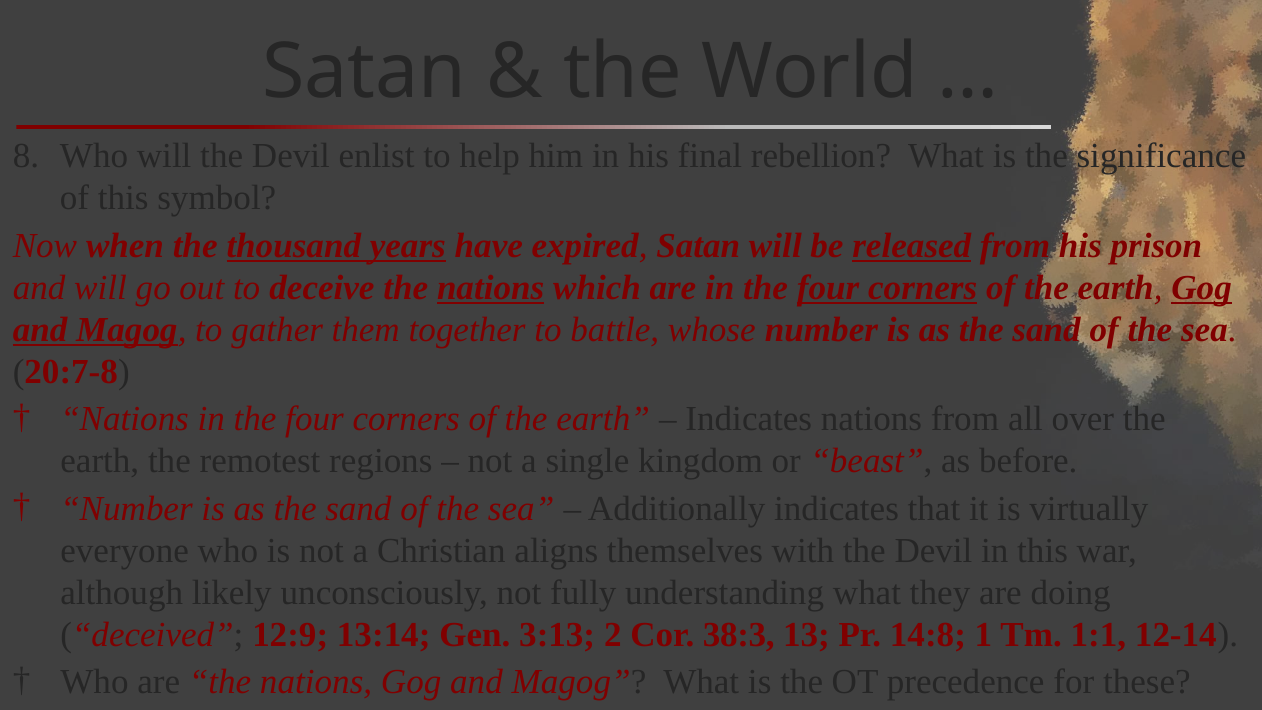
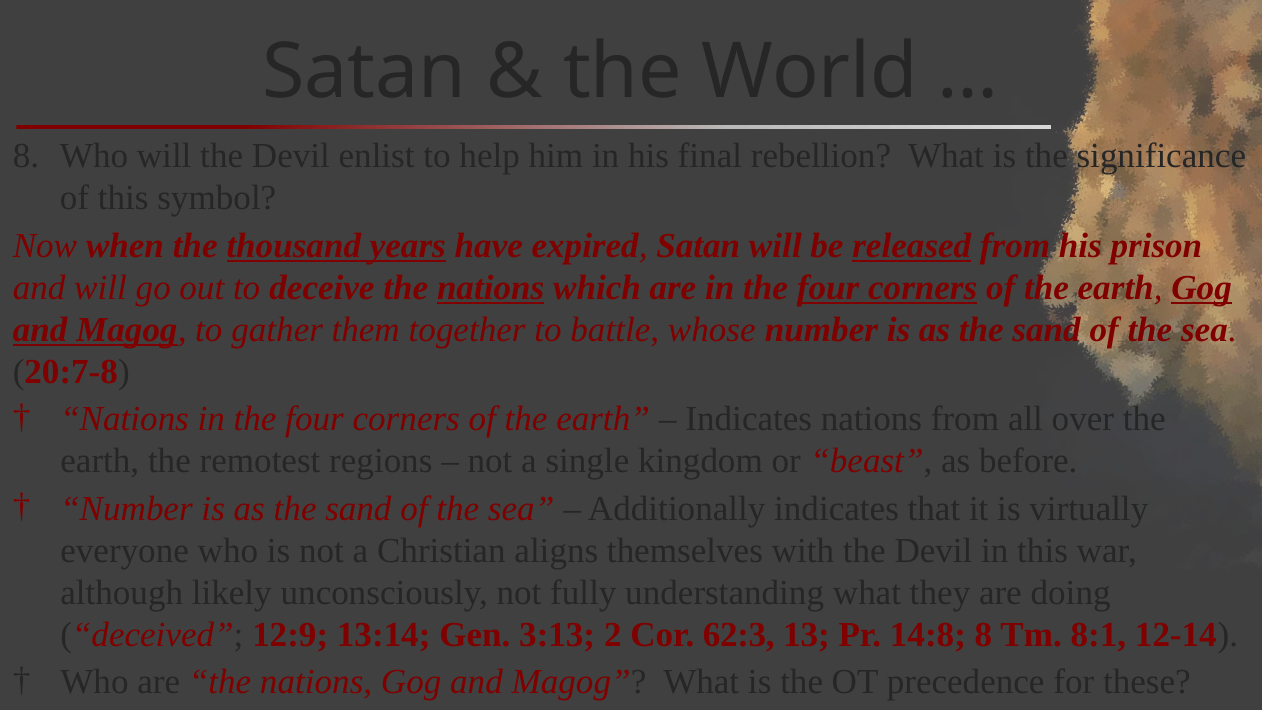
38:3: 38:3 -> 62:3
14:8 1: 1 -> 8
1:1: 1:1 -> 8:1
